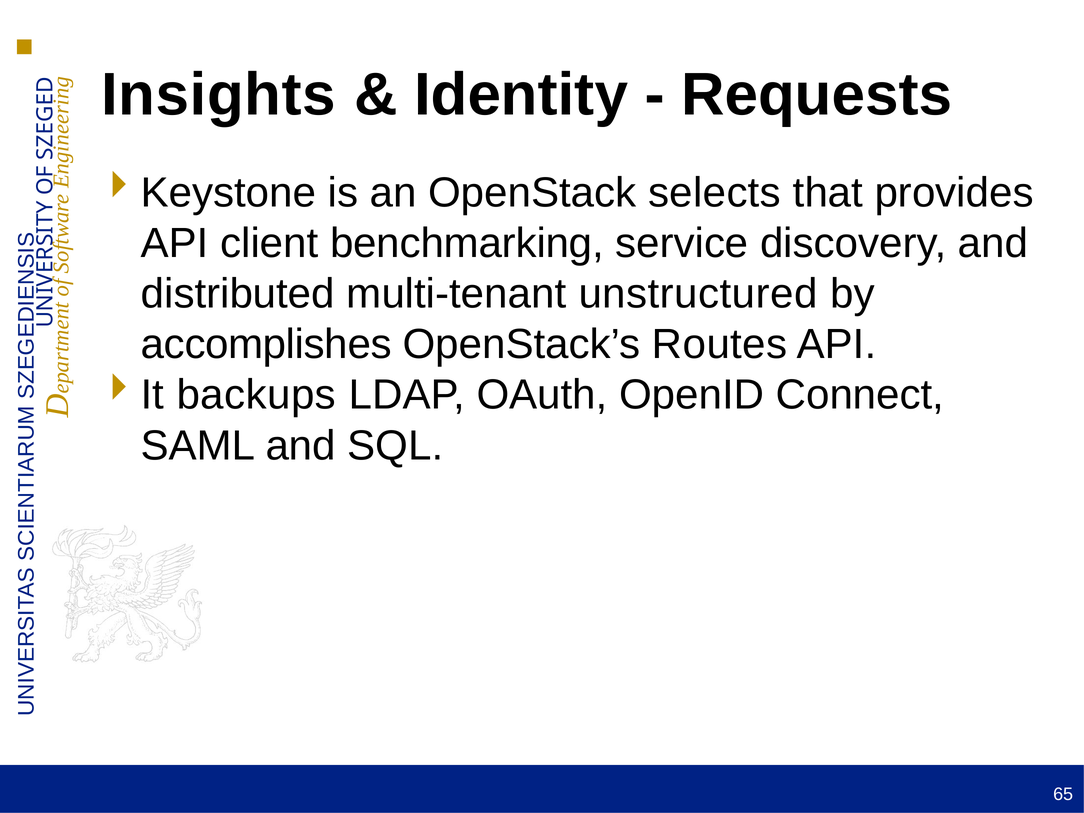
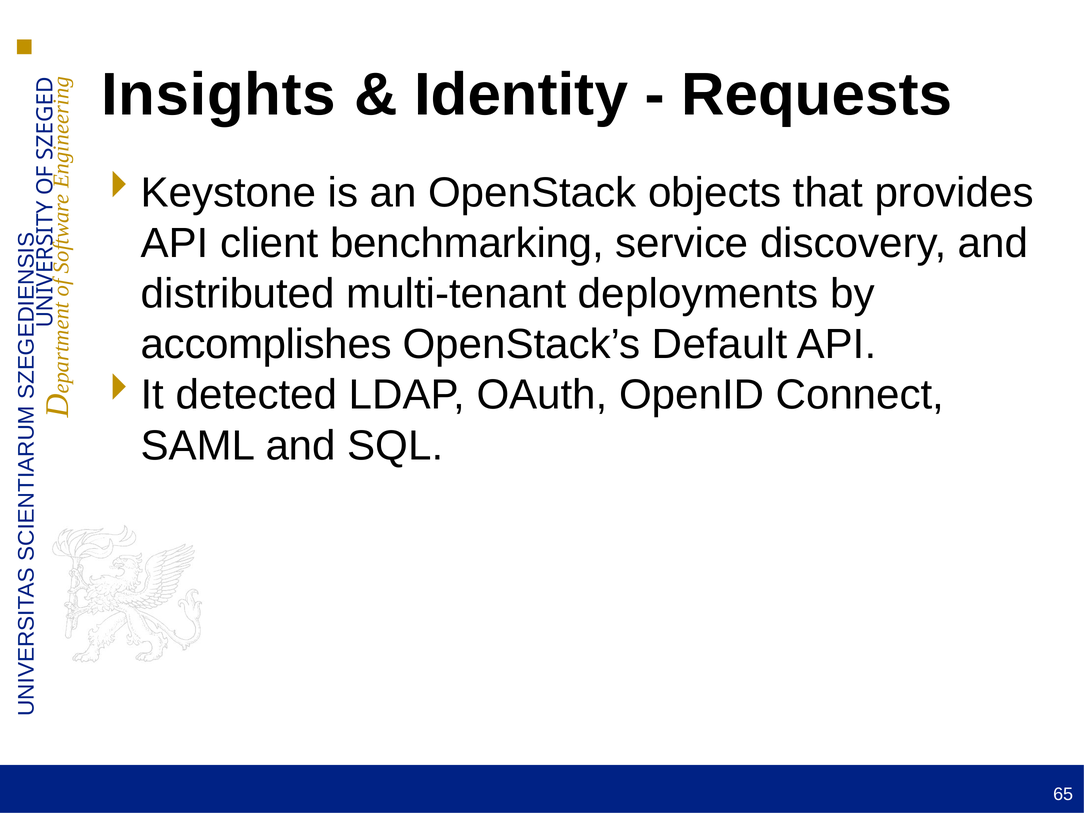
selects: selects -> objects
unstructured: unstructured -> deployments
Routes: Routes -> Default
backups: backups -> detected
